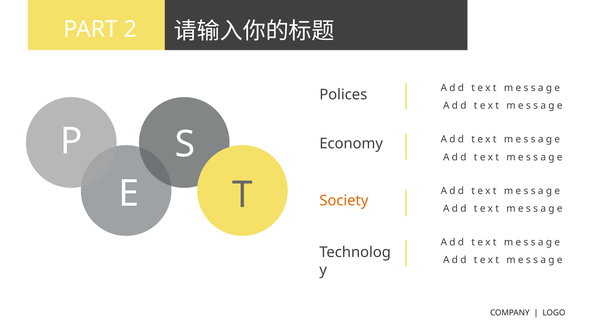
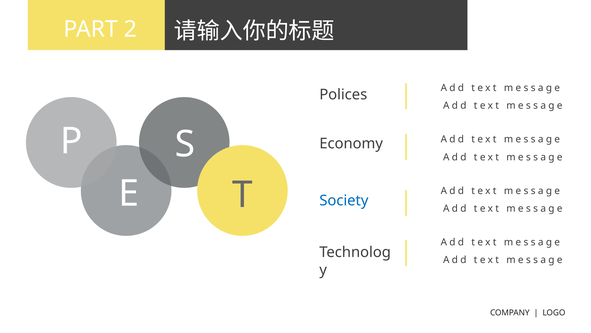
Society colour: orange -> blue
